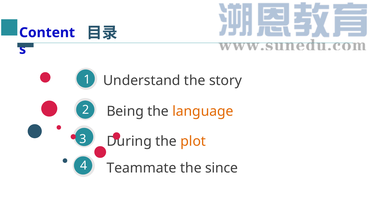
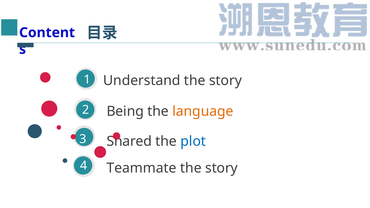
During: During -> Shared
plot colour: orange -> blue
since at (222, 168): since -> story
